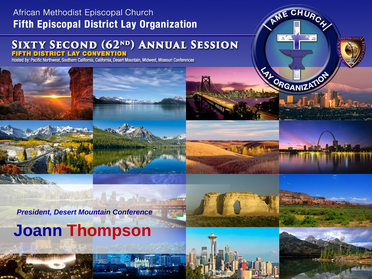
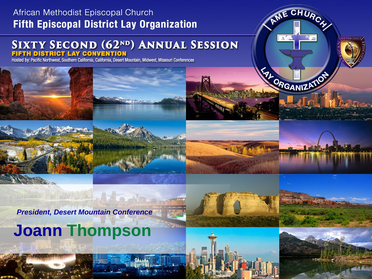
Thompson colour: red -> green
